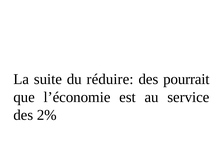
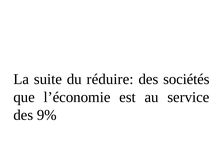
pourrait: pourrait -> sociétés
2%: 2% -> 9%
